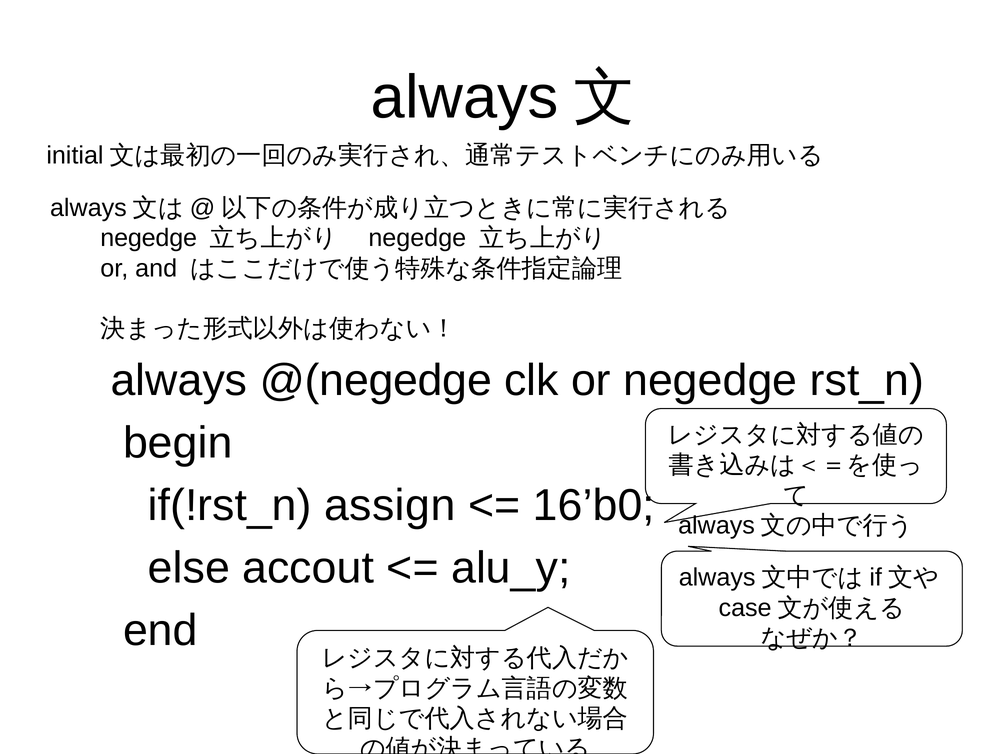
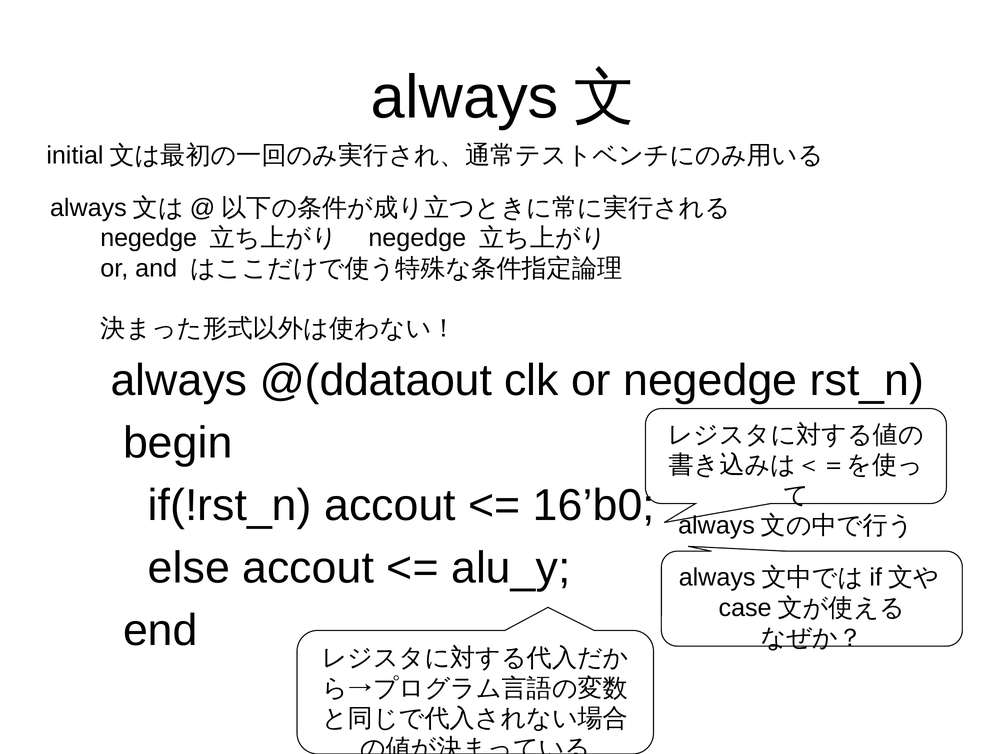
@(negedge: @(negedge -> @(ddataout
if(!rst_n assign: assign -> accout
